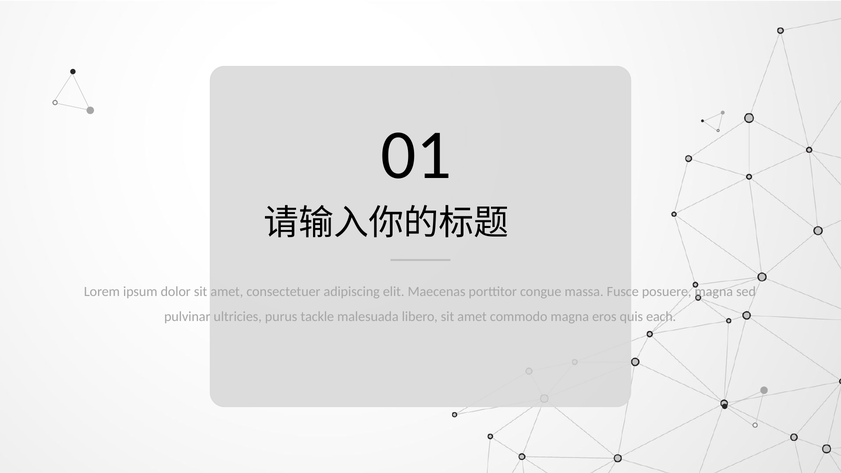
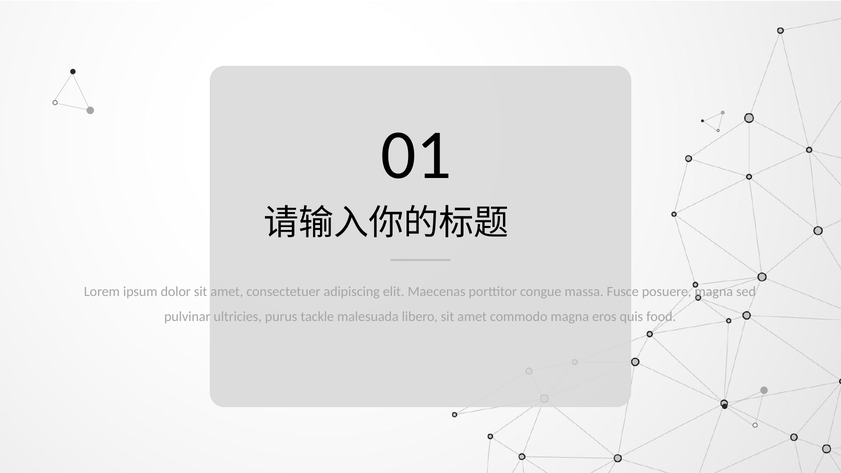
each: each -> food
